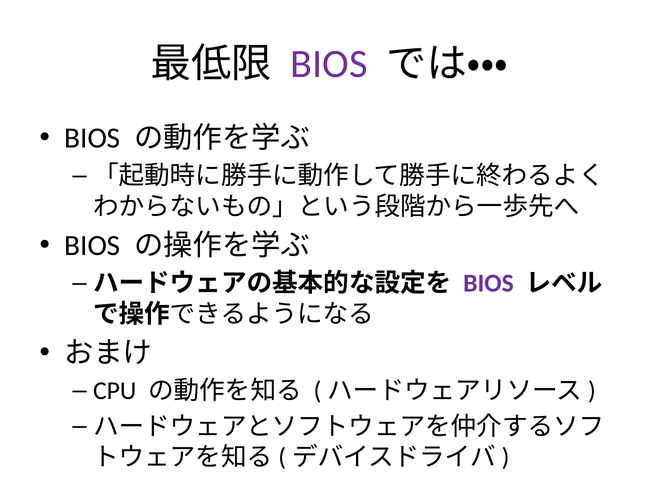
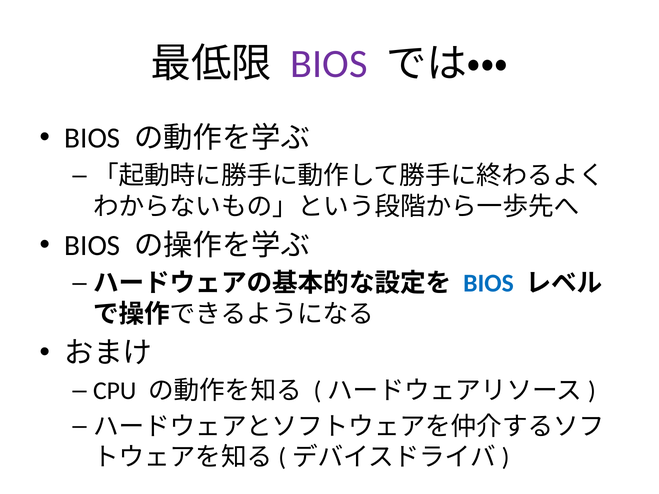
BIOS at (488, 284) colour: purple -> blue
